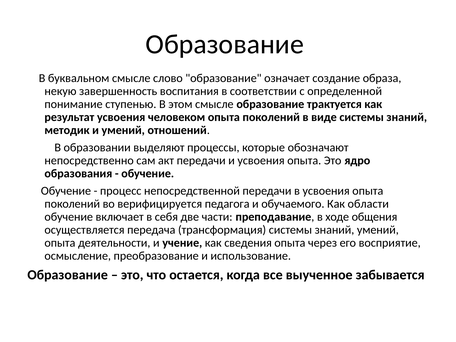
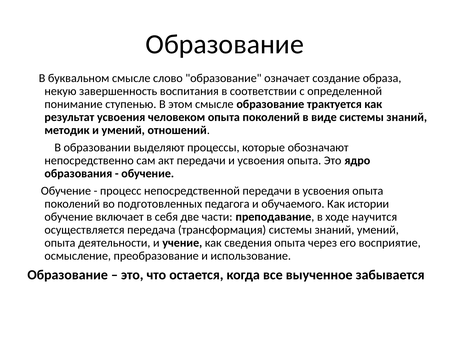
верифицируется: верифицируется -> подготовленных
области: области -> истории
общения: общения -> научится
